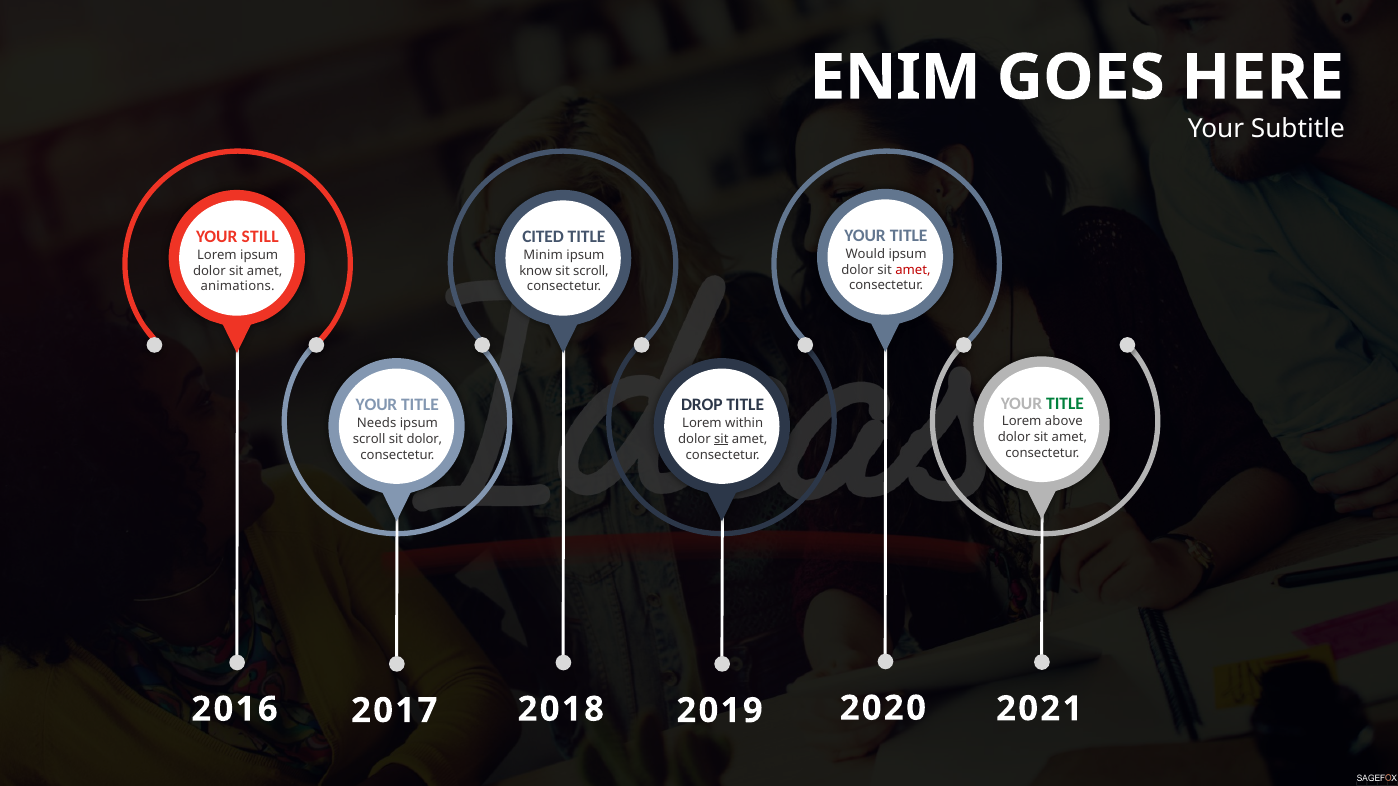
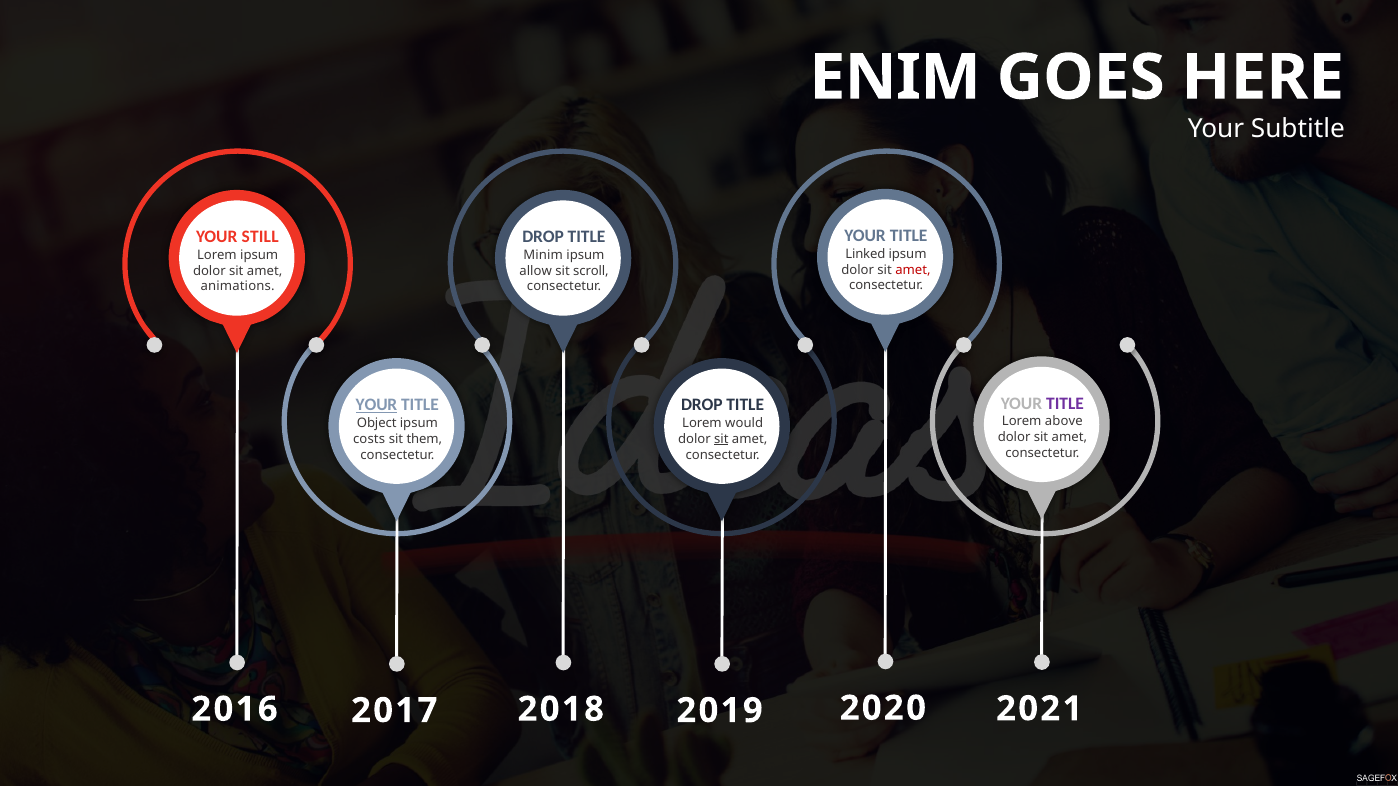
CITED at (543, 237): CITED -> DROP
Would: Would -> Linked
know: know -> allow
TITLE at (1065, 404) colour: green -> purple
YOUR at (377, 405) underline: none -> present
Needs: Needs -> Object
within: within -> would
scroll at (369, 439): scroll -> costs
sit dolor: dolor -> them
